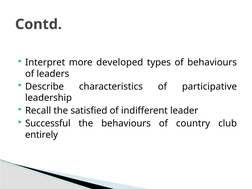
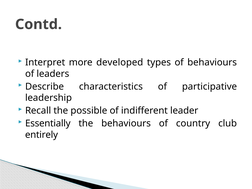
satisfied: satisfied -> possible
Successful: Successful -> Essentially
